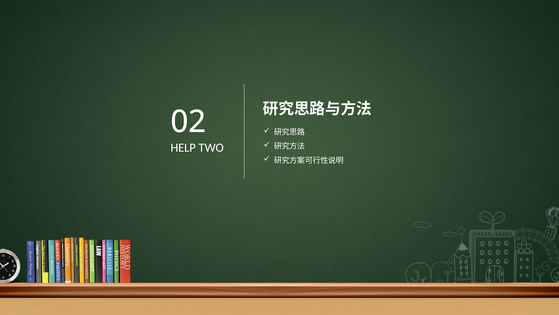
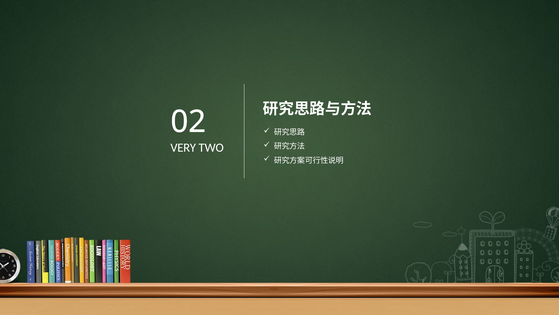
HELP: HELP -> VERY
